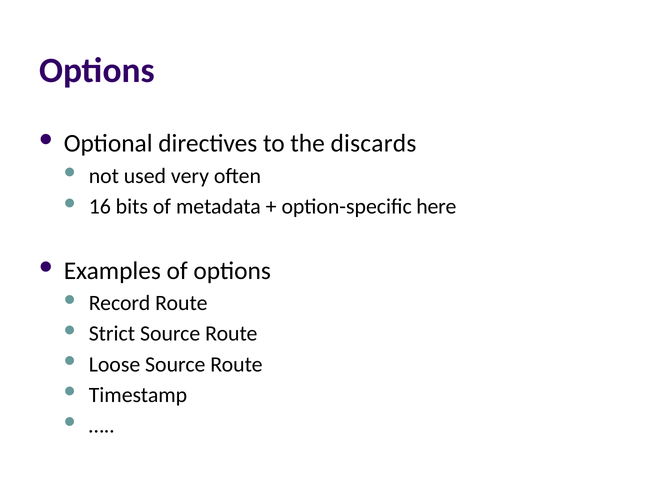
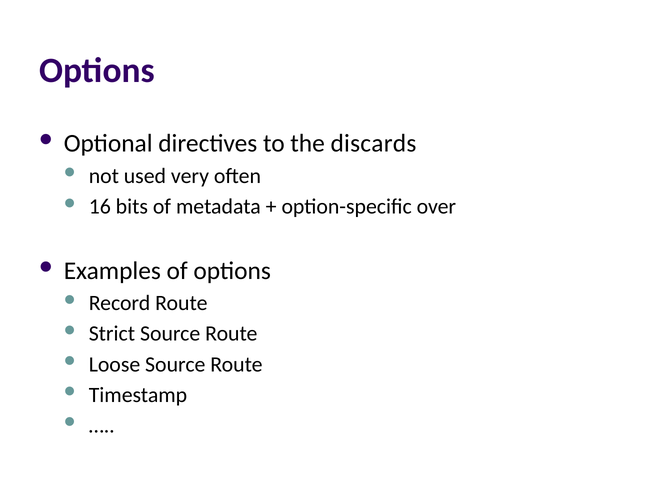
here: here -> over
